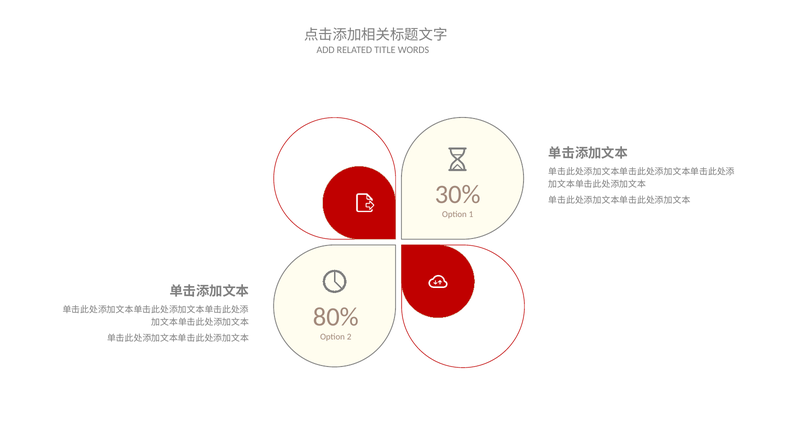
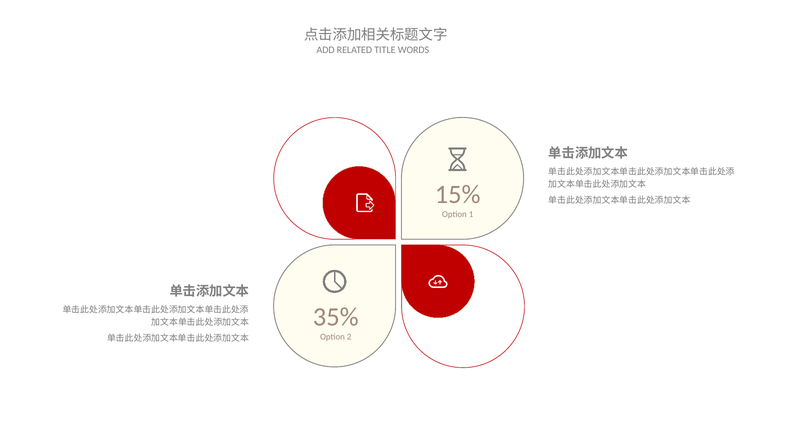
30%: 30% -> 15%
80%: 80% -> 35%
